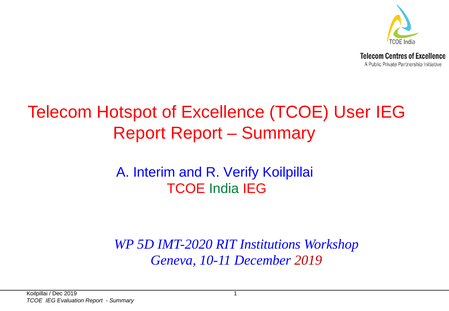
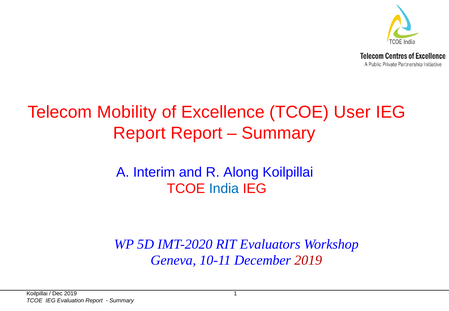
Hotspot: Hotspot -> Mobility
Verify: Verify -> Along
India colour: green -> blue
Institutions: Institutions -> Evaluators
